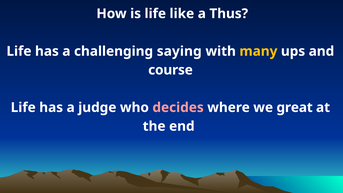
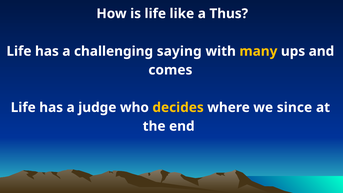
course: course -> comes
decides colour: pink -> yellow
great: great -> since
